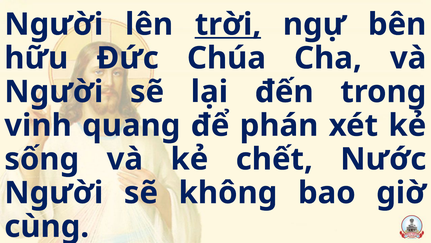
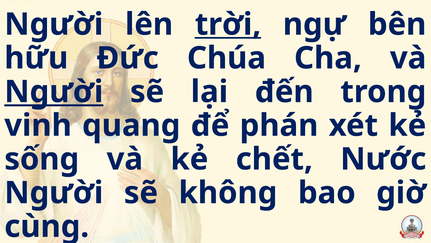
Người at (54, 92) underline: none -> present
